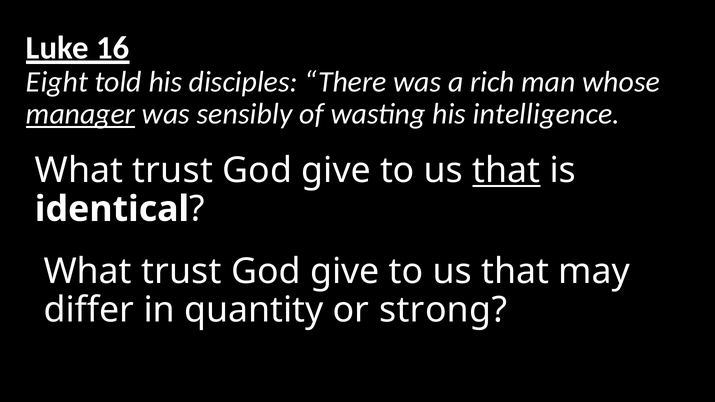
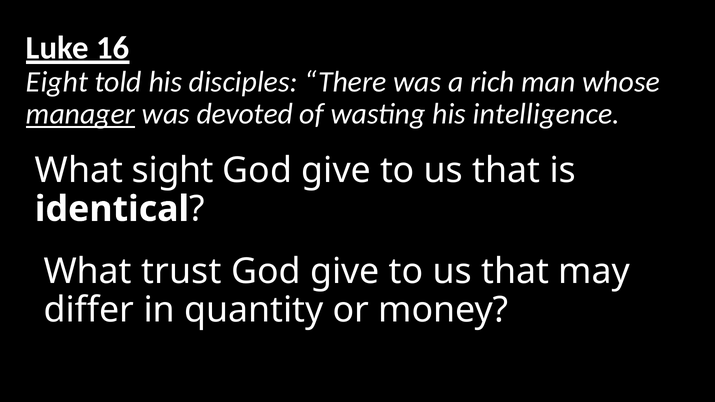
sensibly: sensibly -> devoted
trust at (173, 171): trust -> sight
that at (506, 171) underline: present -> none
strong: strong -> money
